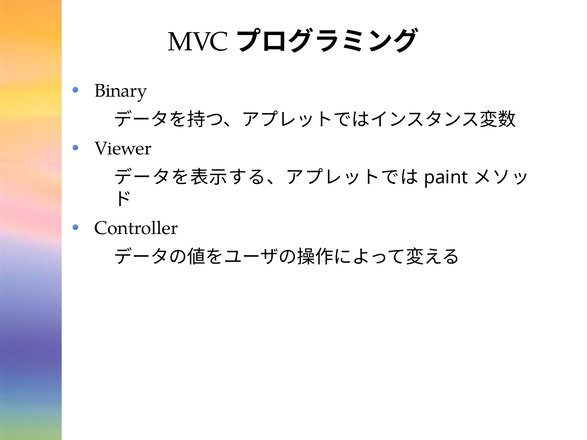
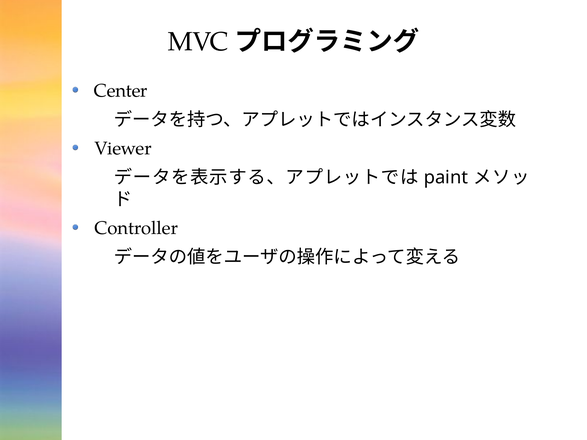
Binary: Binary -> Center
